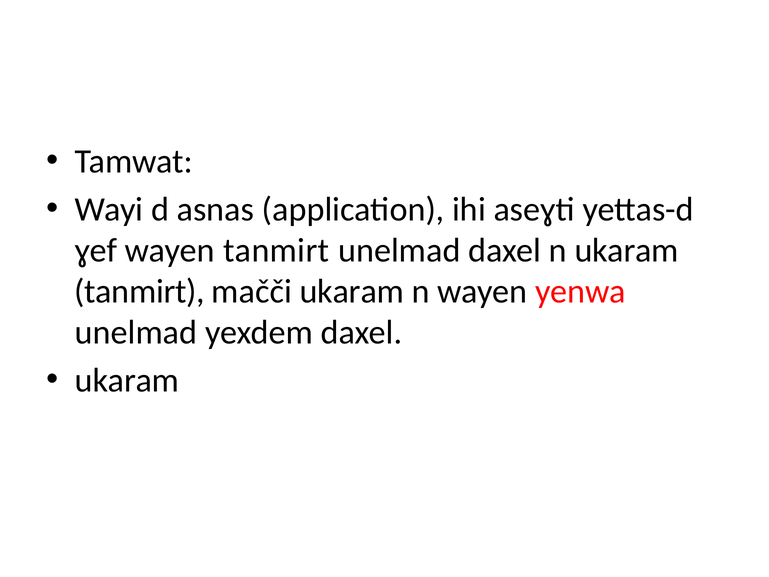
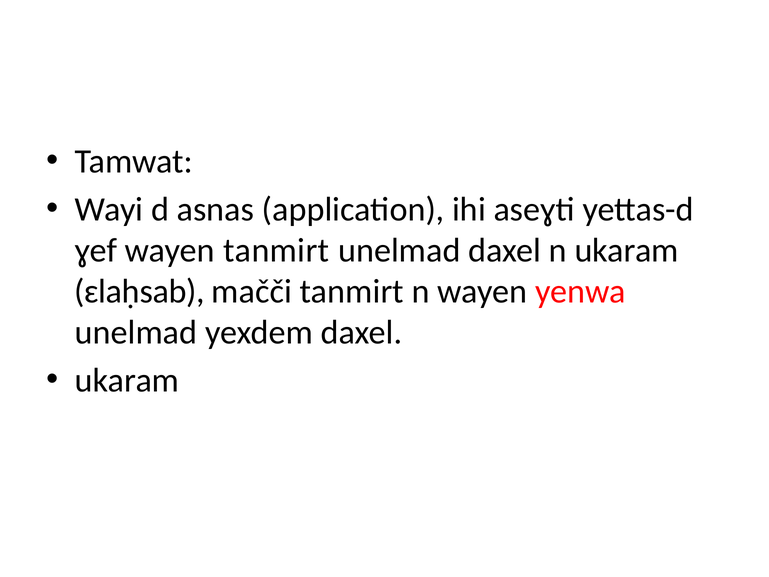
tanmirt at (140, 291): tanmirt -> ɛlaḥsab
mačči ukaram: ukaram -> tanmirt
